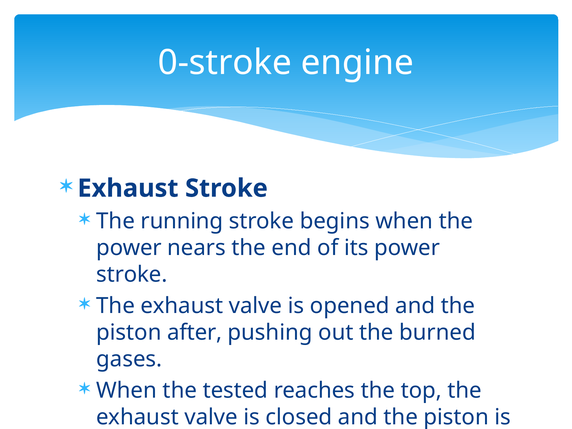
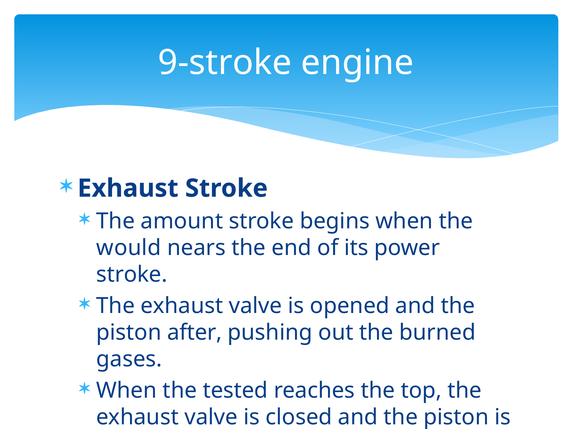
0-stroke: 0-stroke -> 9-stroke
running: running -> amount
power at (129, 248): power -> would
